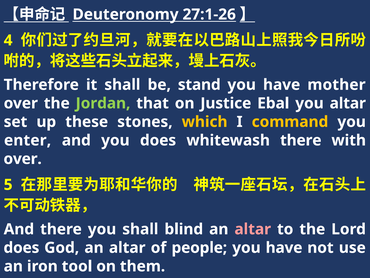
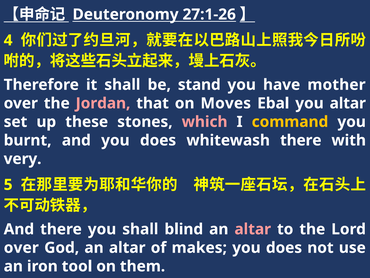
Jordan colour: light green -> pink
Justice: Justice -> Moves
which colour: yellow -> pink
enter: enter -> burnt
over at (23, 159): over -> very
does at (21, 247): does -> over
people: people -> makes
have at (284, 247): have -> does
